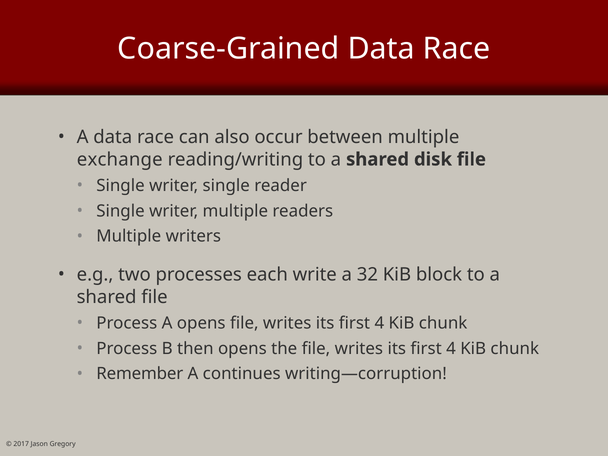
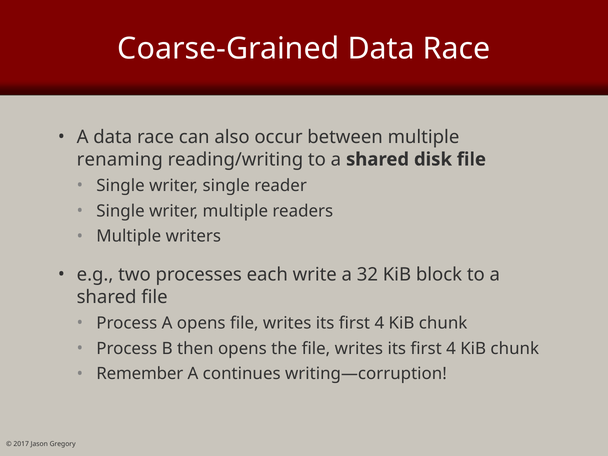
exchange: exchange -> renaming
